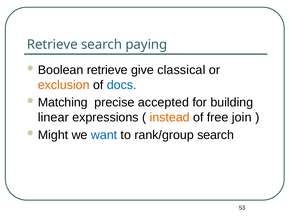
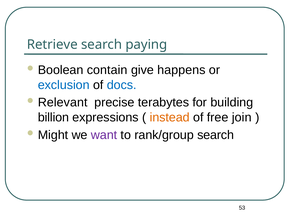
Boolean retrieve: retrieve -> contain
classical: classical -> happens
exclusion colour: orange -> blue
Matching: Matching -> Relevant
accepted: accepted -> terabytes
linear: linear -> billion
want colour: blue -> purple
